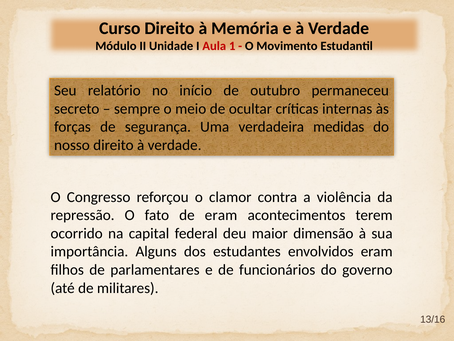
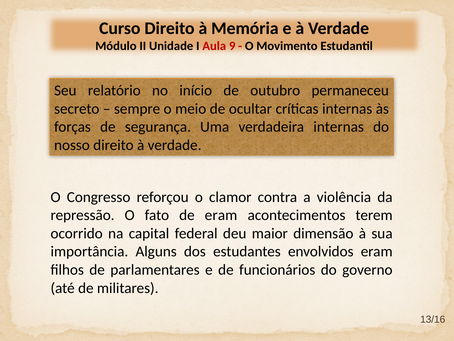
1: 1 -> 9
verdadeira medidas: medidas -> internas
